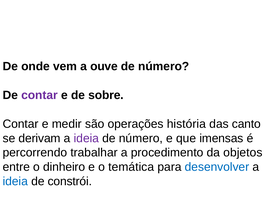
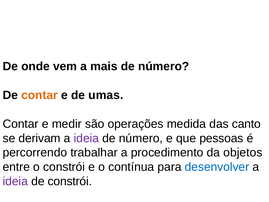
ouve: ouve -> mais
contar at (40, 95) colour: purple -> orange
sobre: sobre -> umas
história: história -> medida
imensas: imensas -> pessoas
o dinheiro: dinheiro -> constrói
temática: temática -> contínua
ideia at (15, 181) colour: blue -> purple
